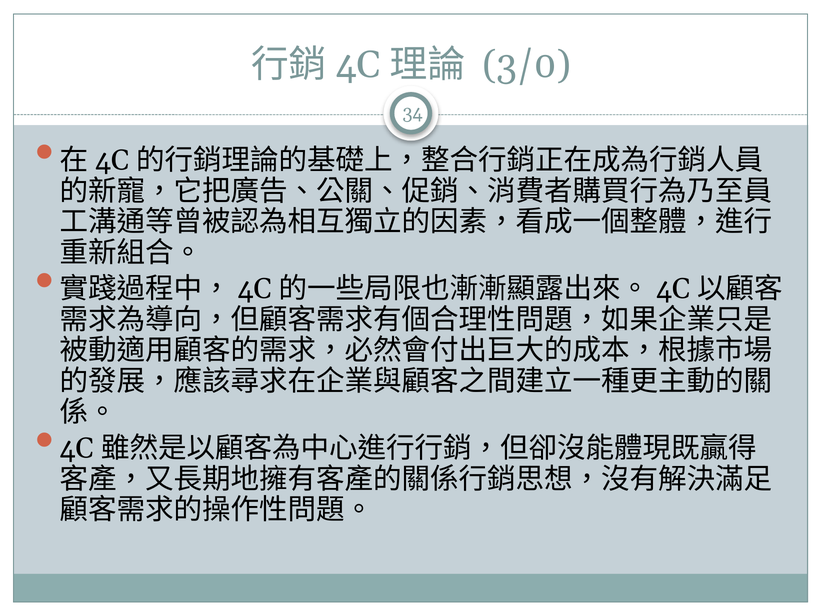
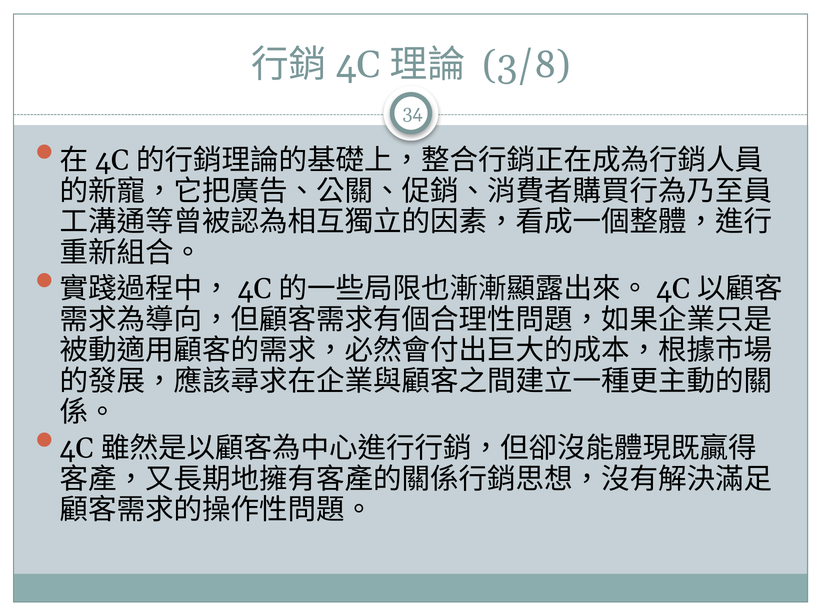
3/0: 3/0 -> 3/8
